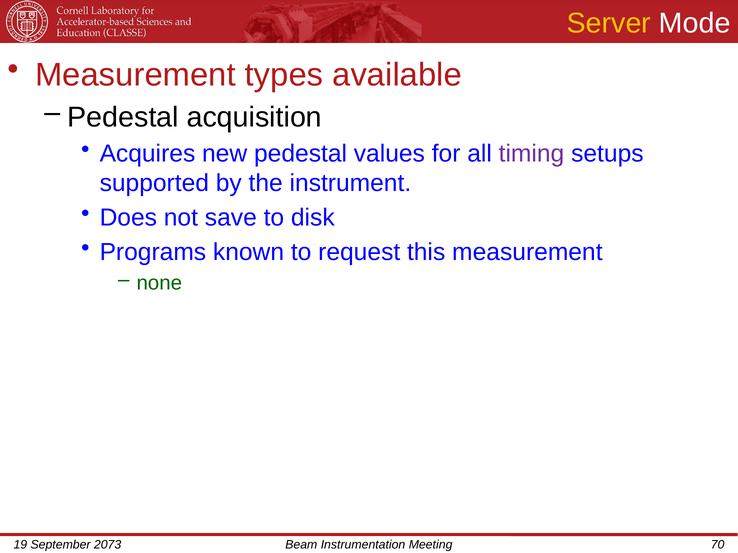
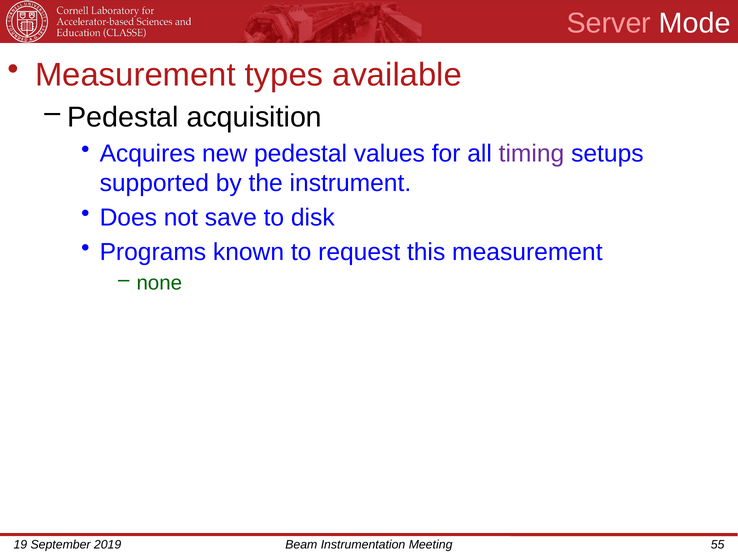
Server colour: yellow -> pink
2073: 2073 -> 2019
70: 70 -> 55
